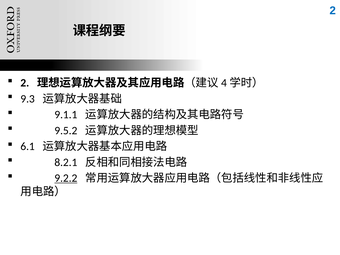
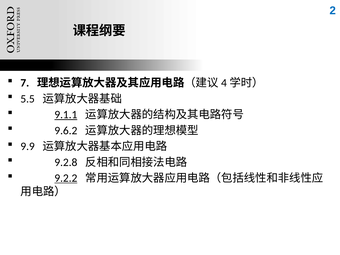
2 at (25, 83): 2 -> 7
9.3: 9.3 -> 5.5
9.1.1 underline: none -> present
9.5.2: 9.5.2 -> 9.6.2
6.1: 6.1 -> 9.9
8.2.1: 8.2.1 -> 9.2.8
